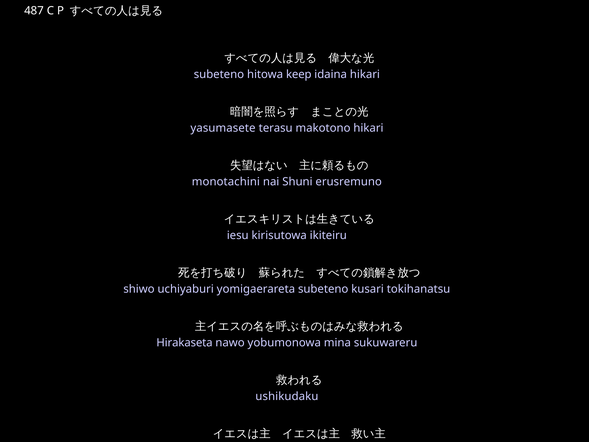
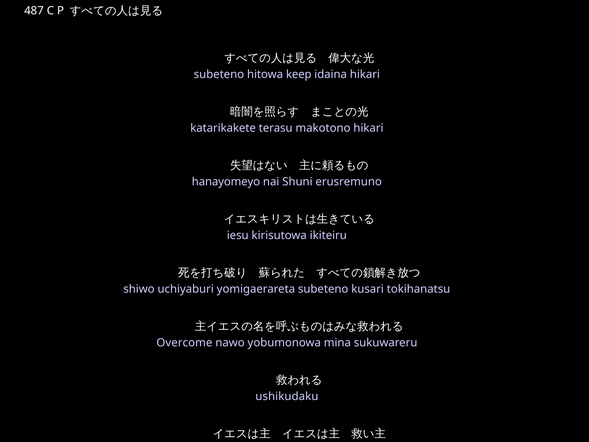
yasumasete: yasumasete -> katarikakete
monotachini: monotachini -> hanayomeyo
Hirakaseta: Hirakaseta -> Overcome
